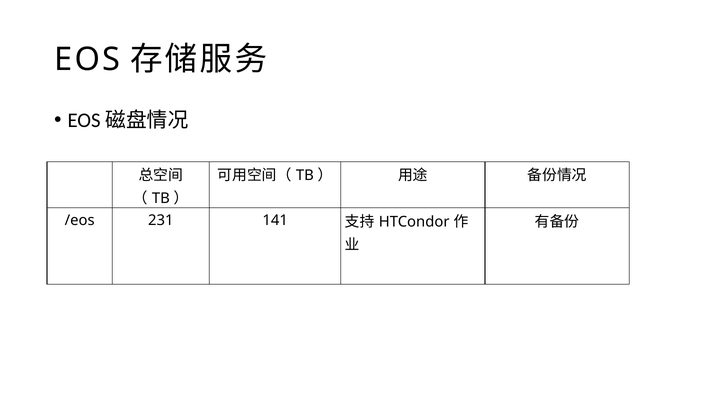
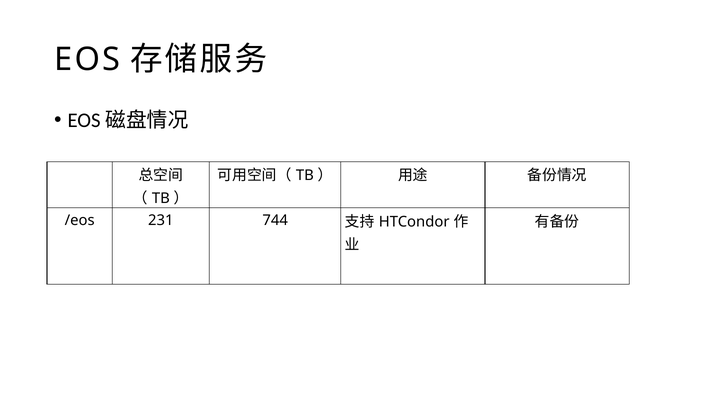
141: 141 -> 744
